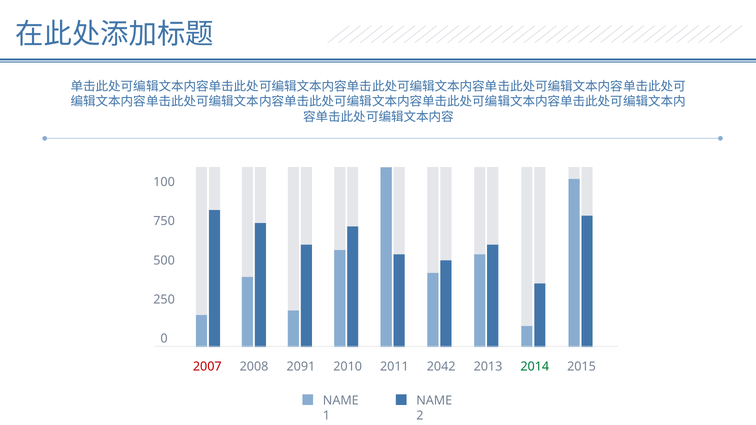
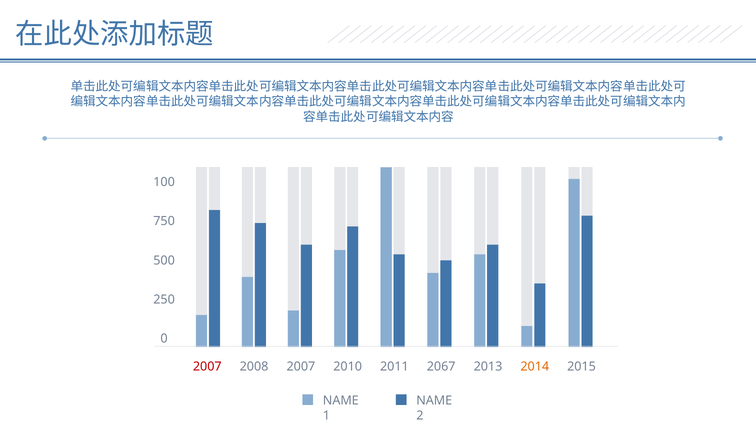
2008 2091: 2091 -> 2007
2042: 2042 -> 2067
2014 colour: green -> orange
